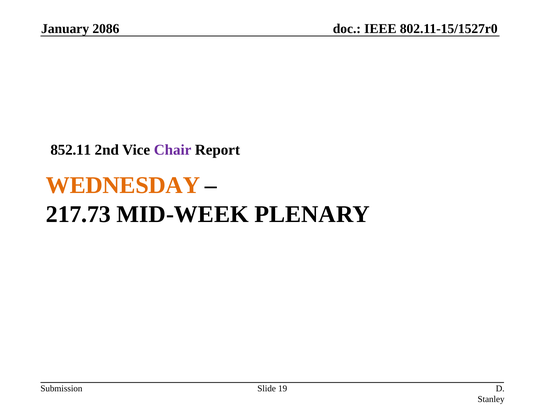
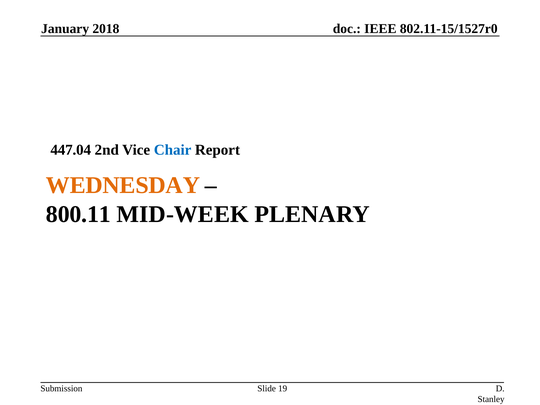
2086: 2086 -> 2018
852.11: 852.11 -> 447.04
Chair colour: purple -> blue
217.73: 217.73 -> 800.11
